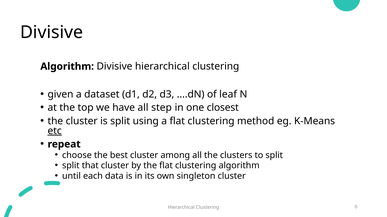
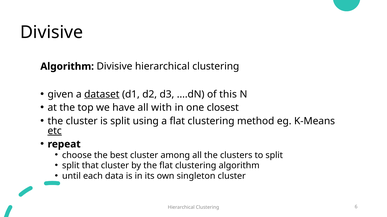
dataset underline: none -> present
leaf: leaf -> this
step: step -> with
